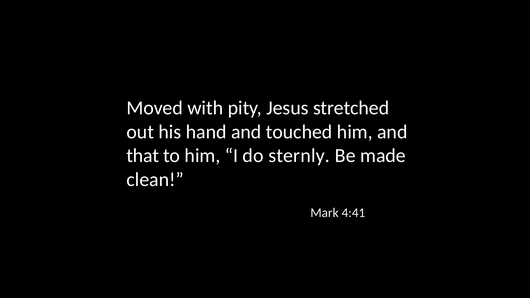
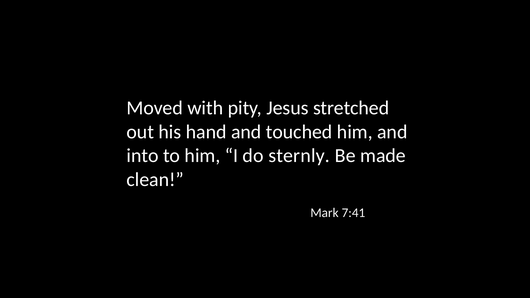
that: that -> into
4:41: 4:41 -> 7:41
